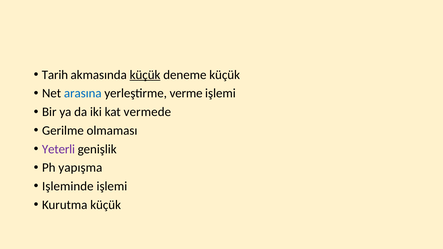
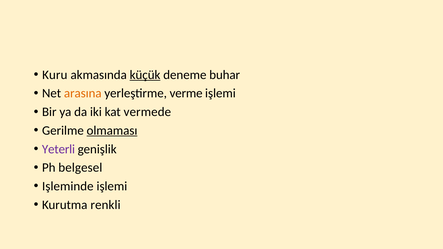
Tarih: Tarih -> Kuru
deneme küçük: küçük -> buhar
arasına colour: blue -> orange
olmaması underline: none -> present
yapışma: yapışma -> belgesel
Kurutma küçük: küçük -> renkli
